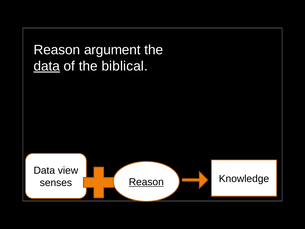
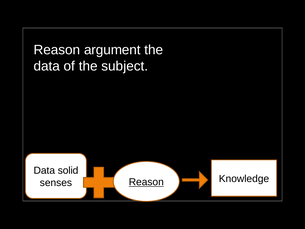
data at (47, 66) underline: present -> none
biblical: biblical -> subject
view: view -> solid
